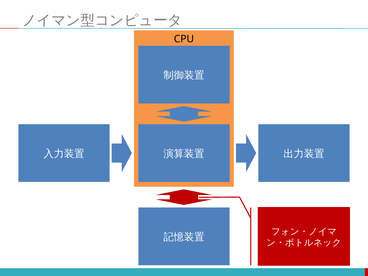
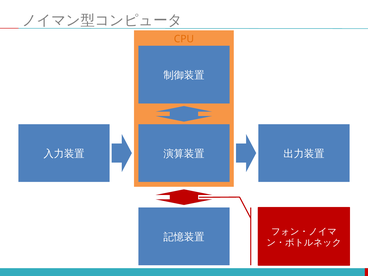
CPU colour: black -> orange
